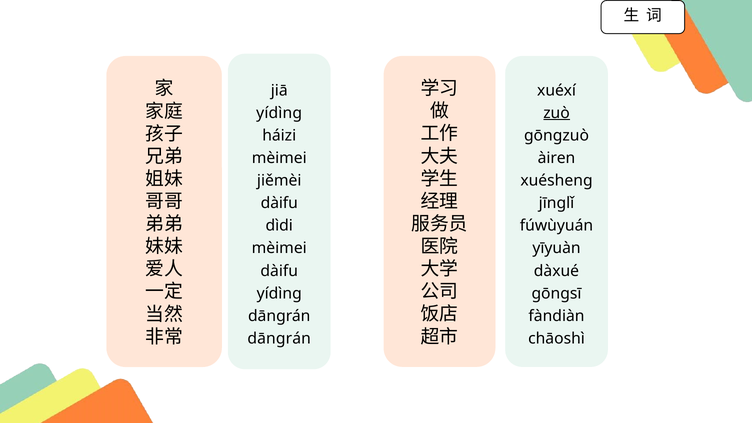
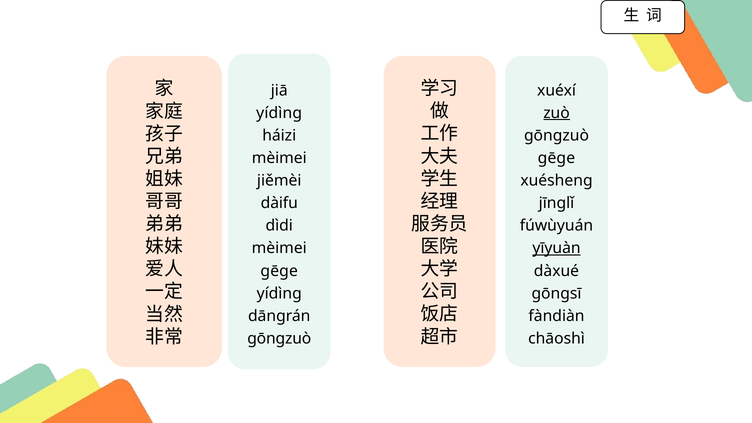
àiren at (557, 158): àiren -> gēge
yīyuàn underline: none -> present
dàifu at (279, 271): dàifu -> gēge
dāngrán at (279, 339): dāngrán -> gōngzuò
